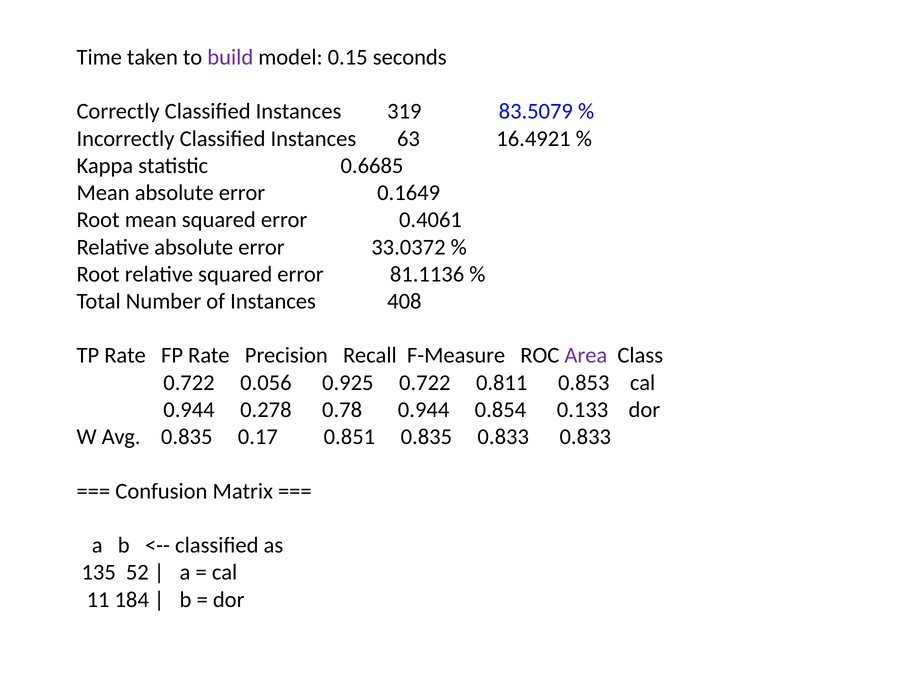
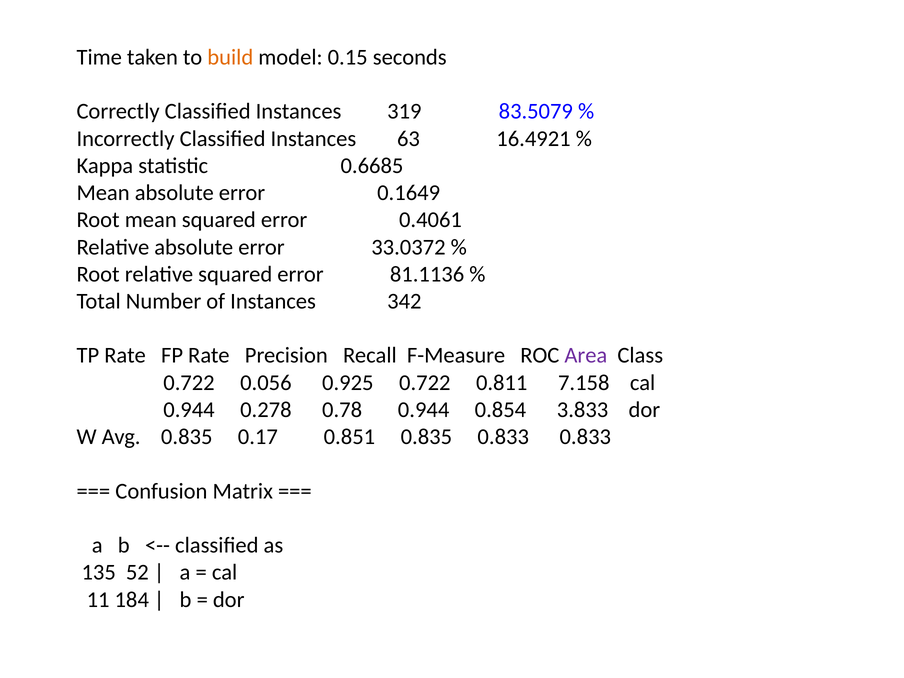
build colour: purple -> orange
408: 408 -> 342
0.853: 0.853 -> 7.158
0.133: 0.133 -> 3.833
